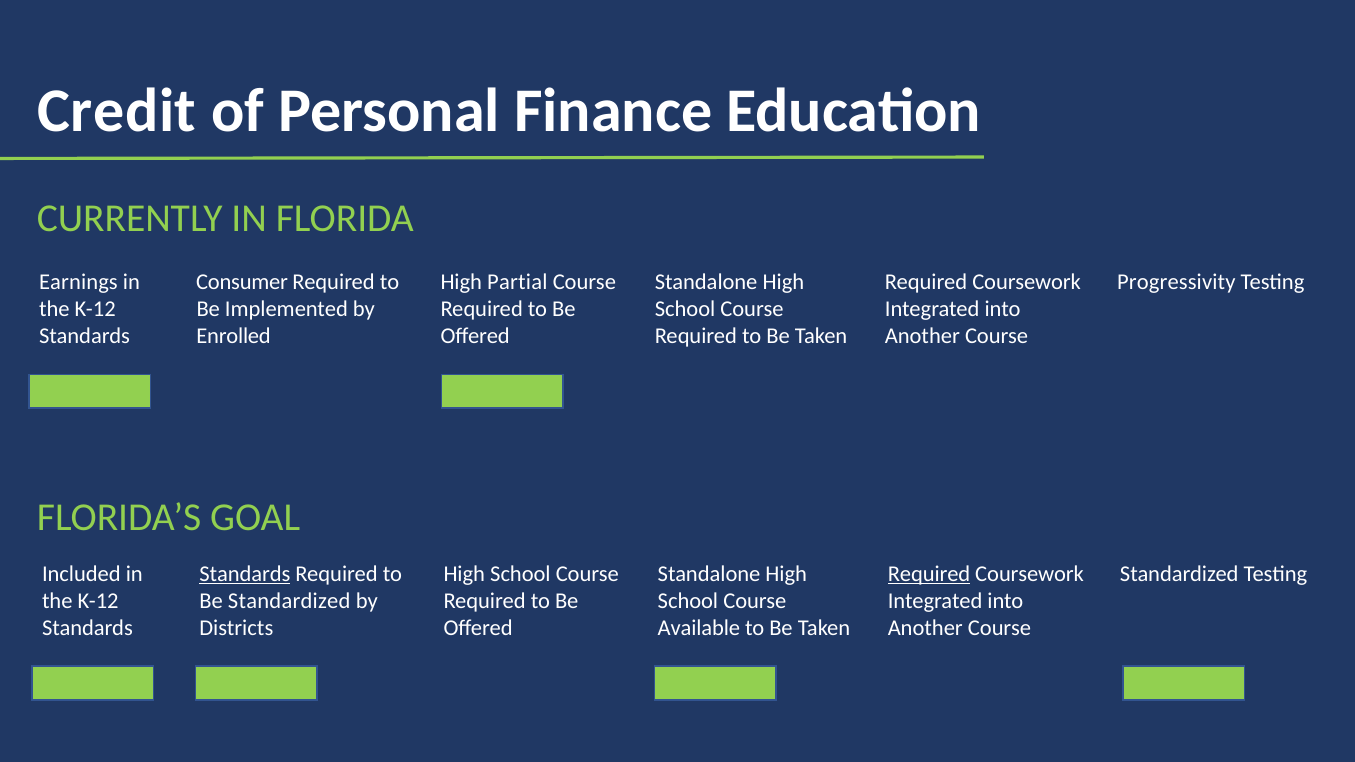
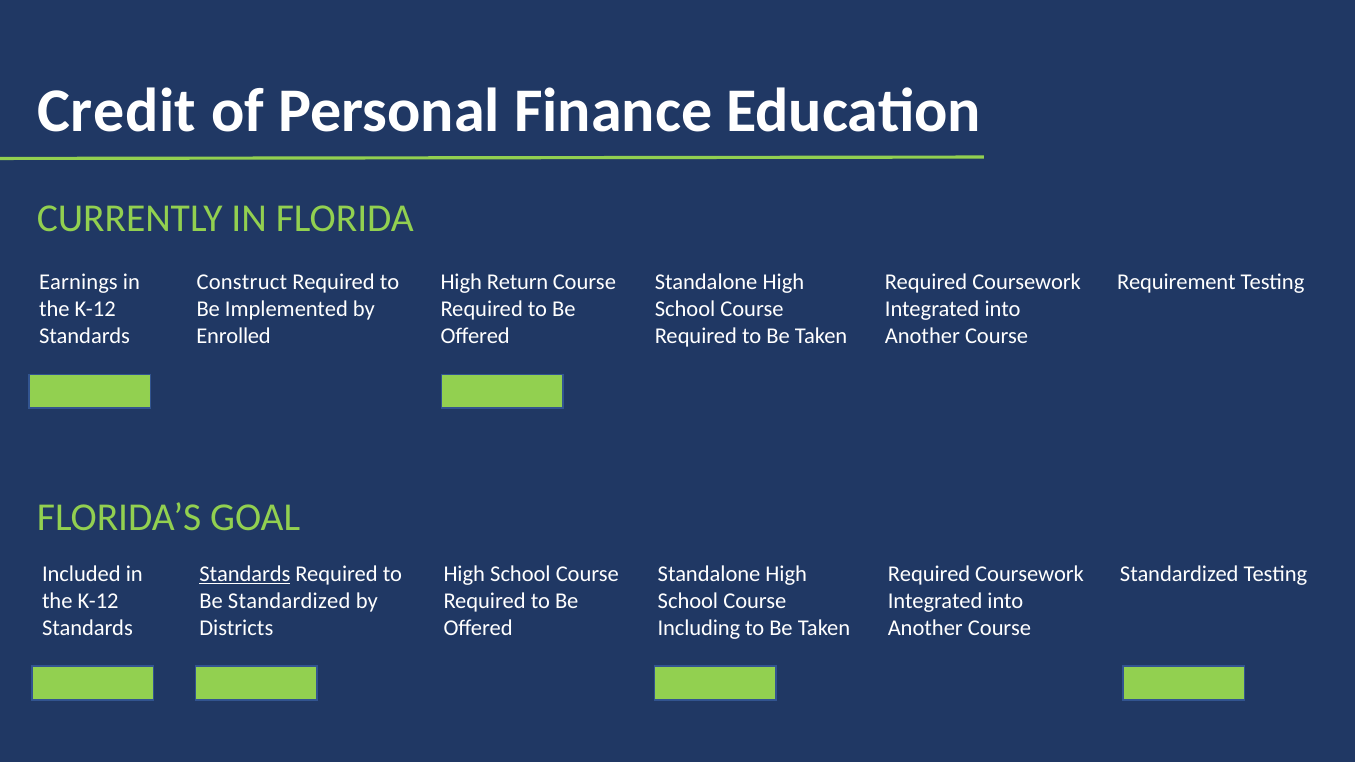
Consumer: Consumer -> Construct
Partial: Partial -> Return
Progressivity: Progressivity -> Requirement
Required at (929, 574) underline: present -> none
Available: Available -> Including
